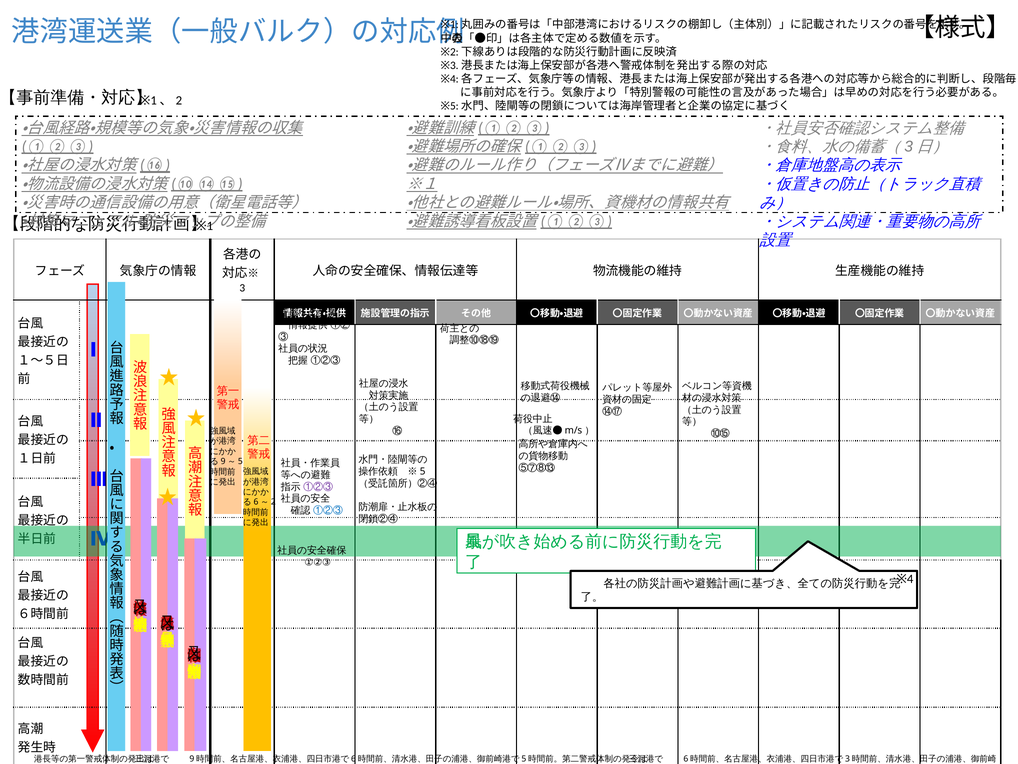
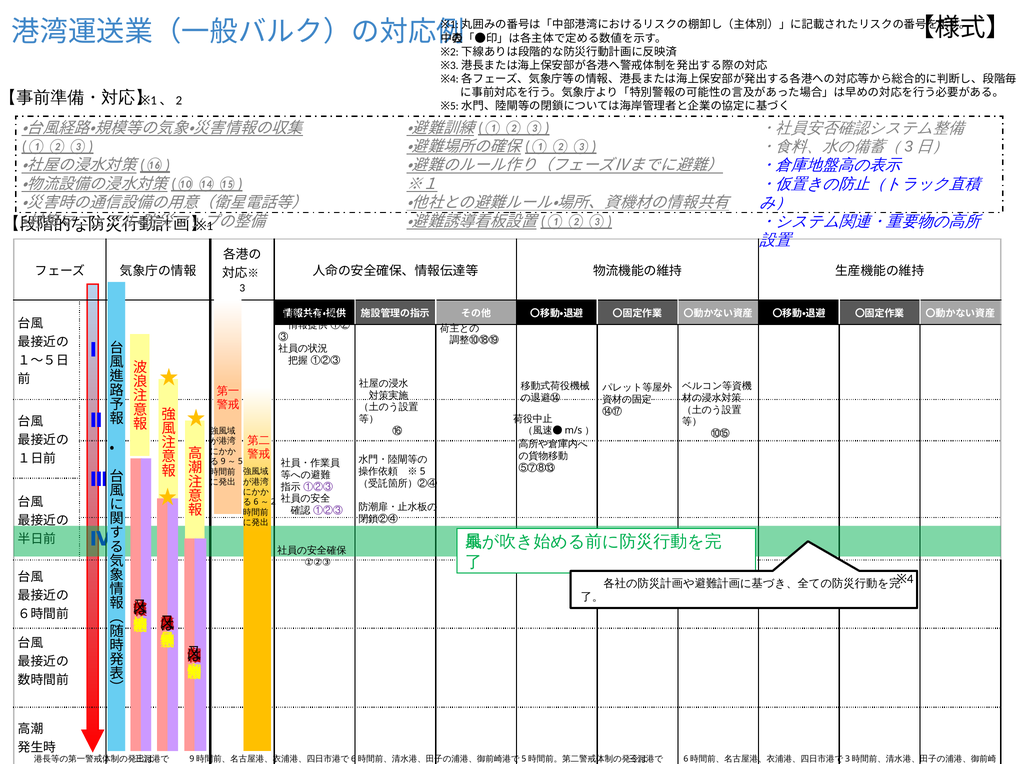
①②③ at (328, 510) colour: blue -> purple
